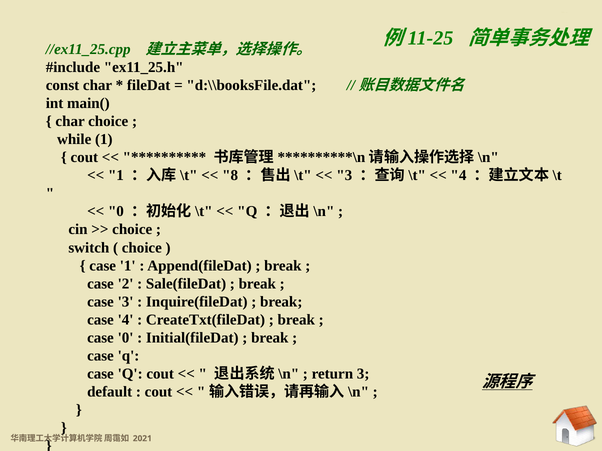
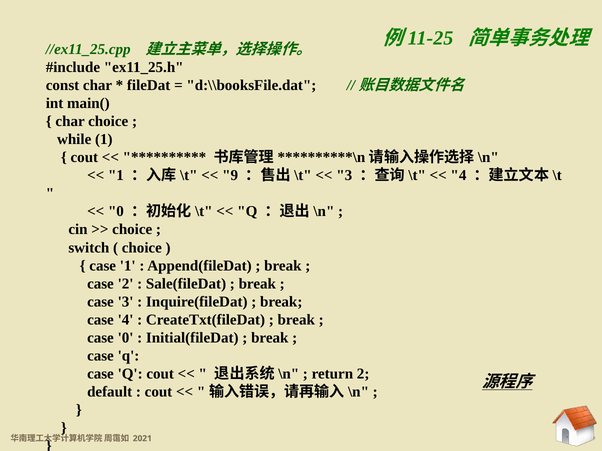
8: 8 -> 9
return 3: 3 -> 2
